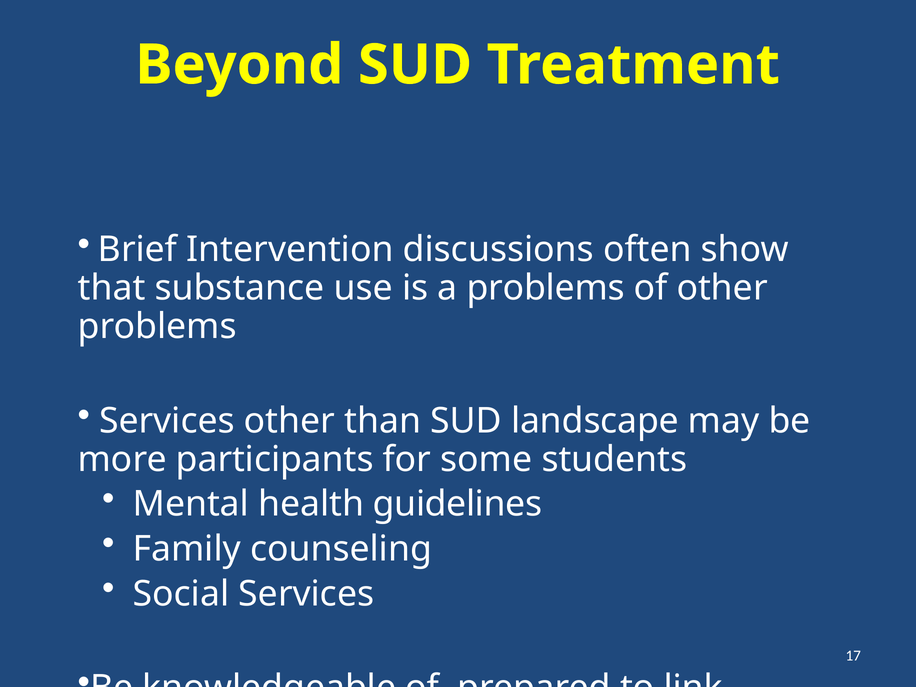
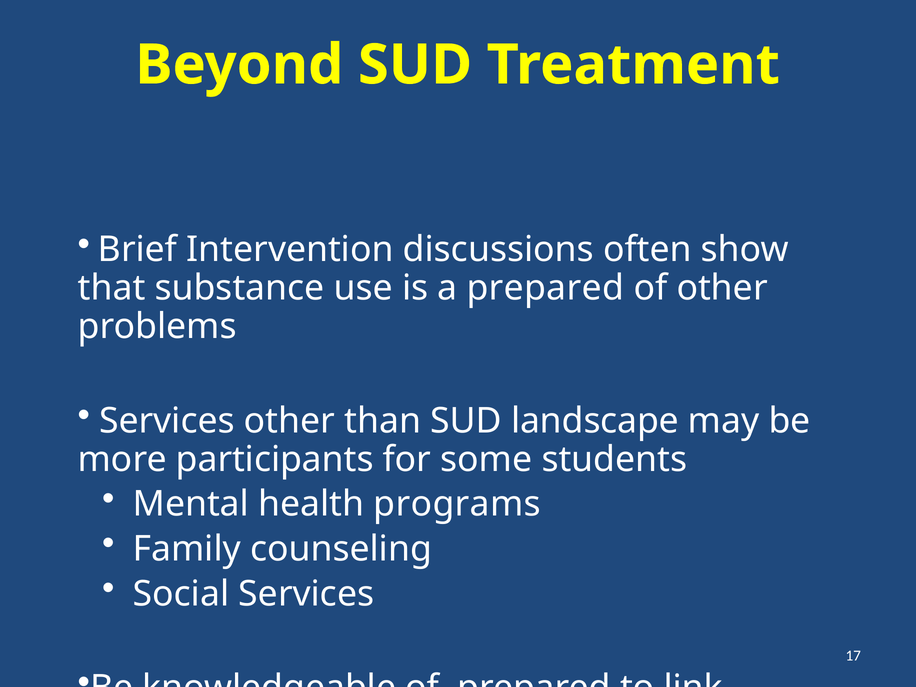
a problems: problems -> prepared
guidelines: guidelines -> programs
